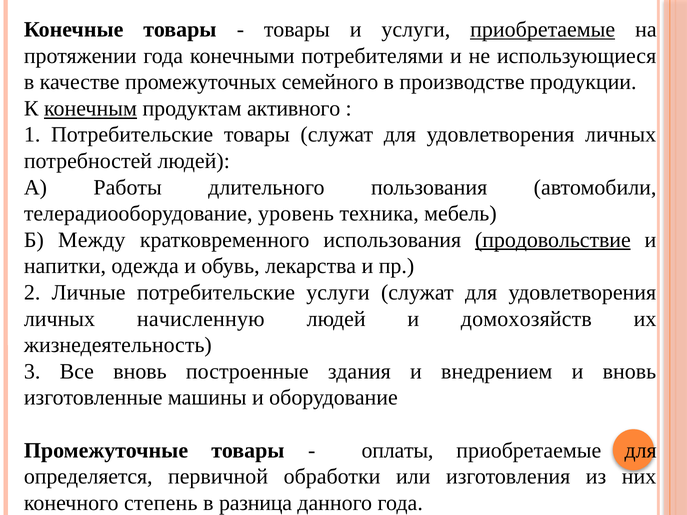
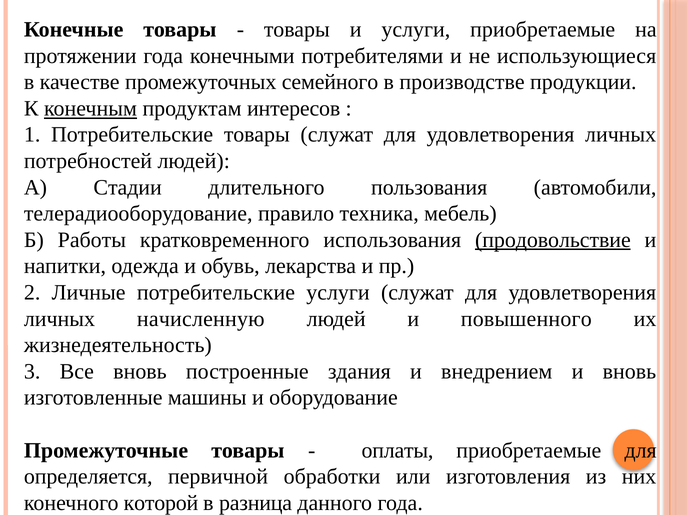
приобретаемые at (543, 30) underline: present -> none
активного: активного -> интересов
Работы: Работы -> Стадии
уровень: уровень -> правило
Между: Между -> Работы
домохозяйств: домохозяйств -> повышенного
степень: степень -> которой
